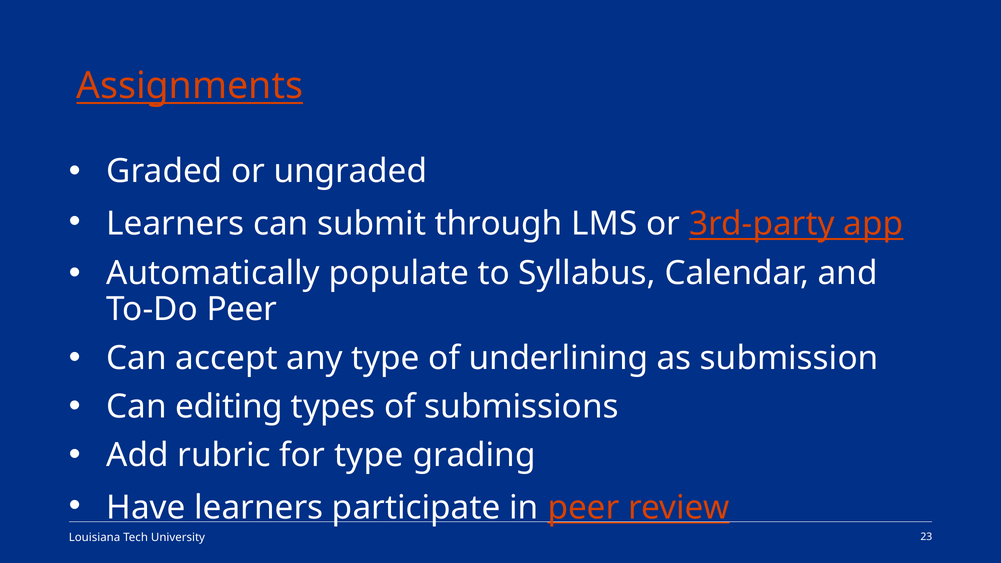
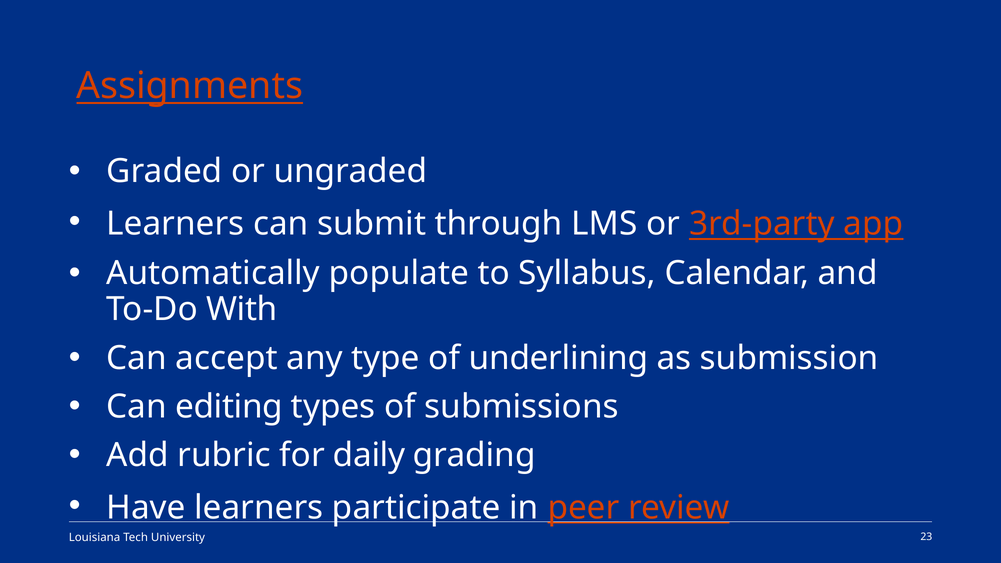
To-Do Peer: Peer -> With
for type: type -> daily
